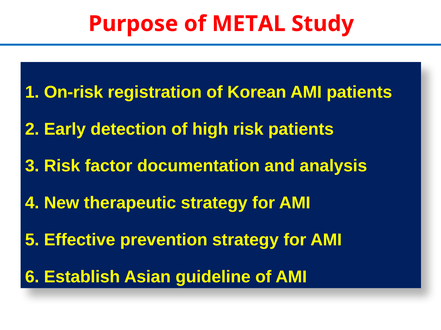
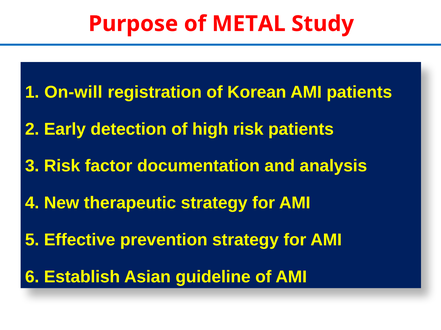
On-risk: On-risk -> On-will
